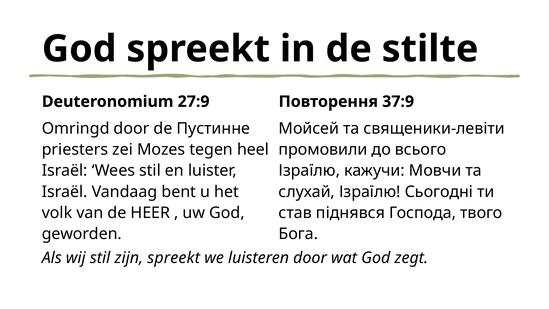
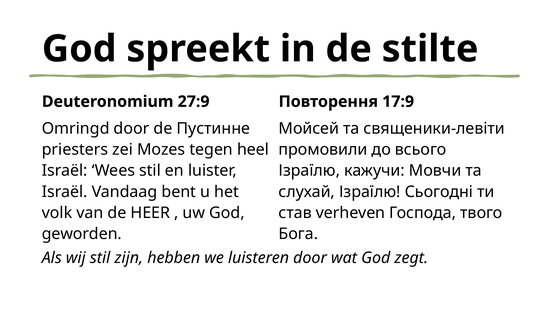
37:9: 37:9 -> 17:9
піднявся: піднявся -> verheven
zijn spreekt: spreekt -> hebben
